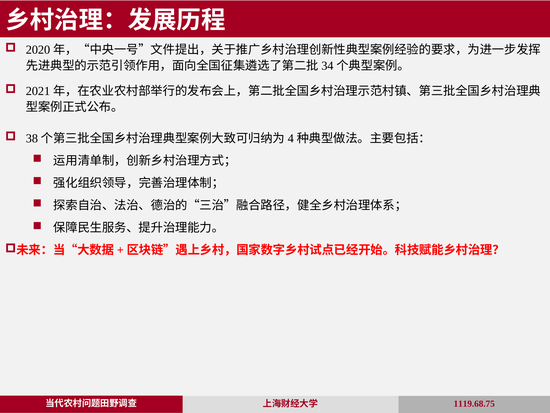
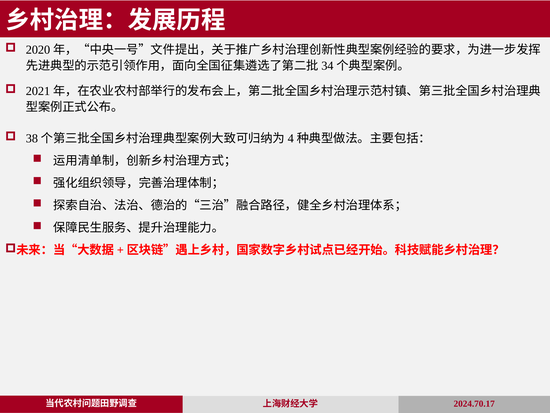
1119.68.75: 1119.68.75 -> 2024.70.17
